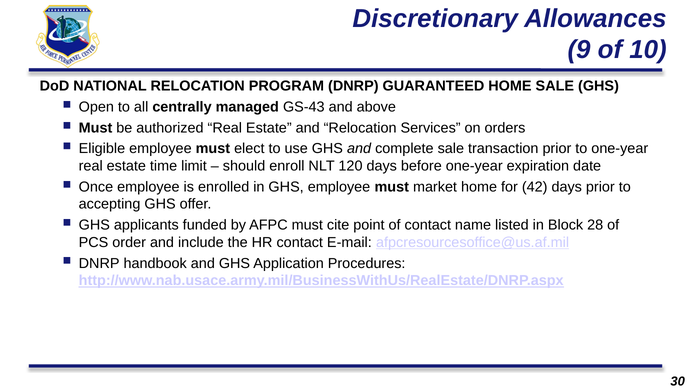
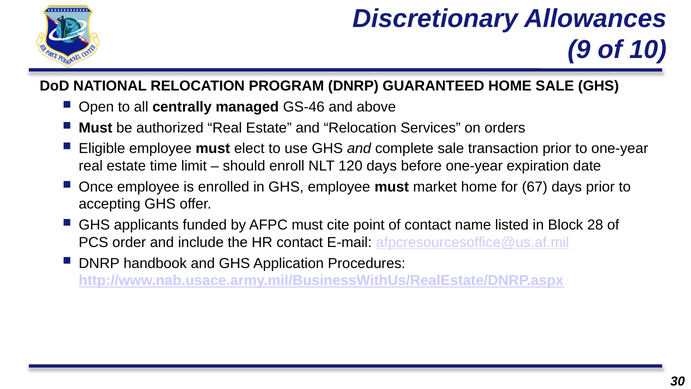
GS-43: GS-43 -> GS-46
42: 42 -> 67
